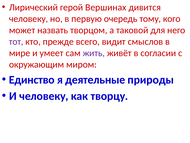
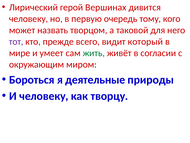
смыслов: смыслов -> который
жить colour: purple -> green
Единство: Единство -> Бороться
